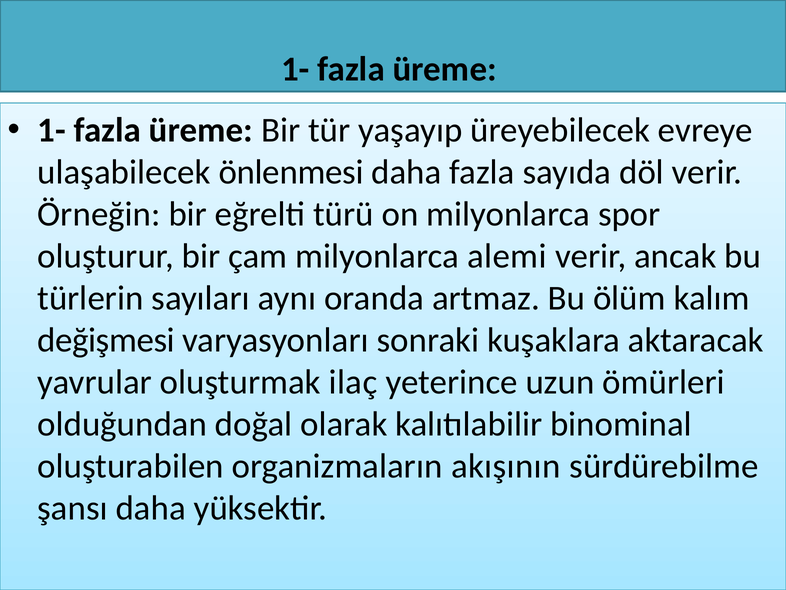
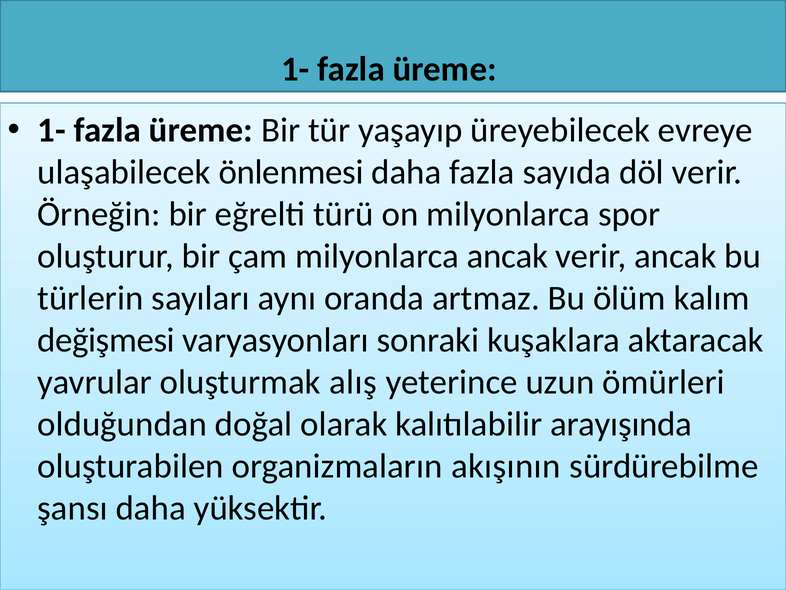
milyonlarca alemi: alemi -> ancak
ilaç: ilaç -> alış
binominal: binominal -> arayışında
